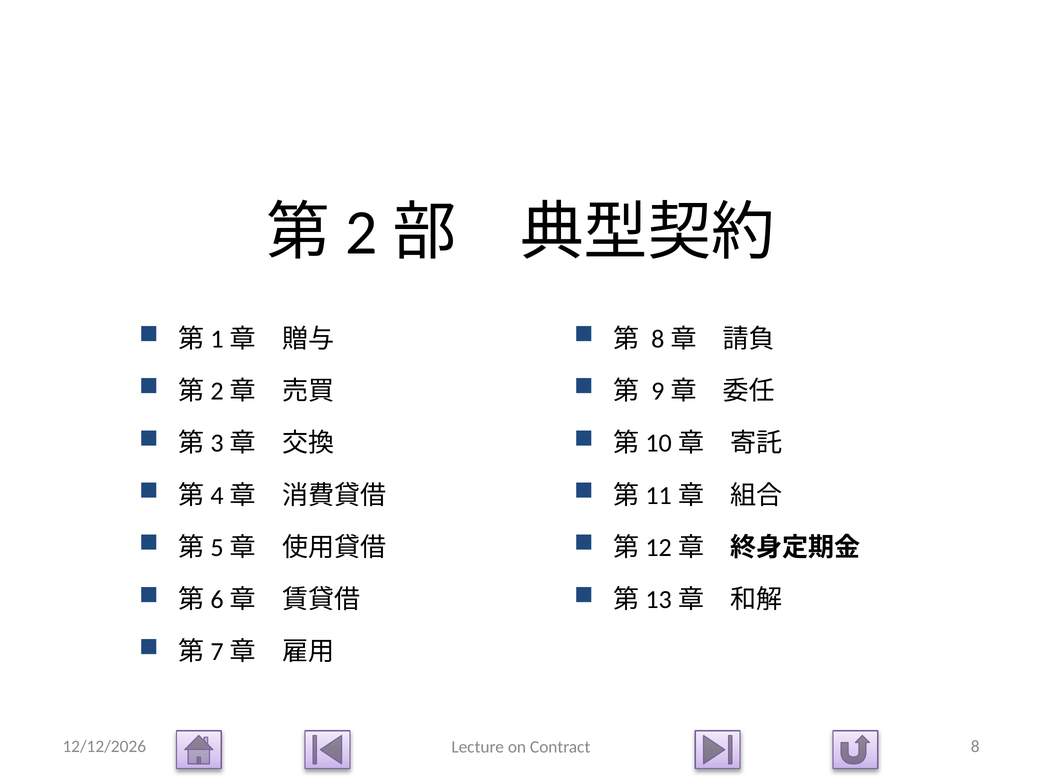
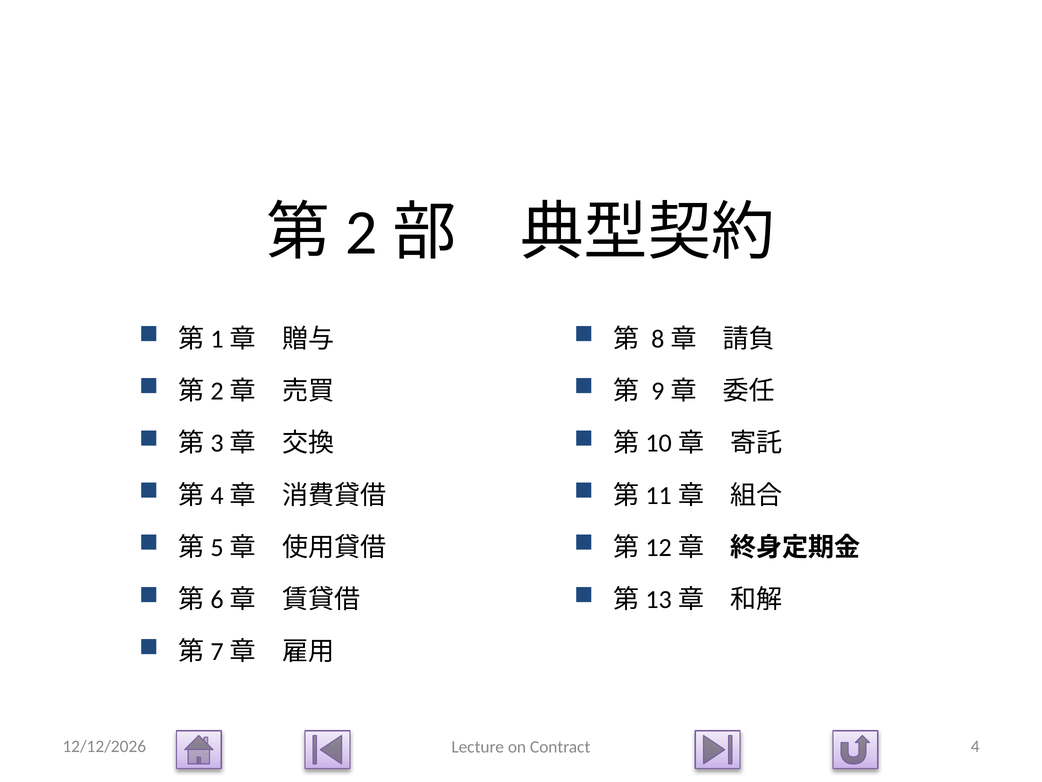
8: 8 -> 4
